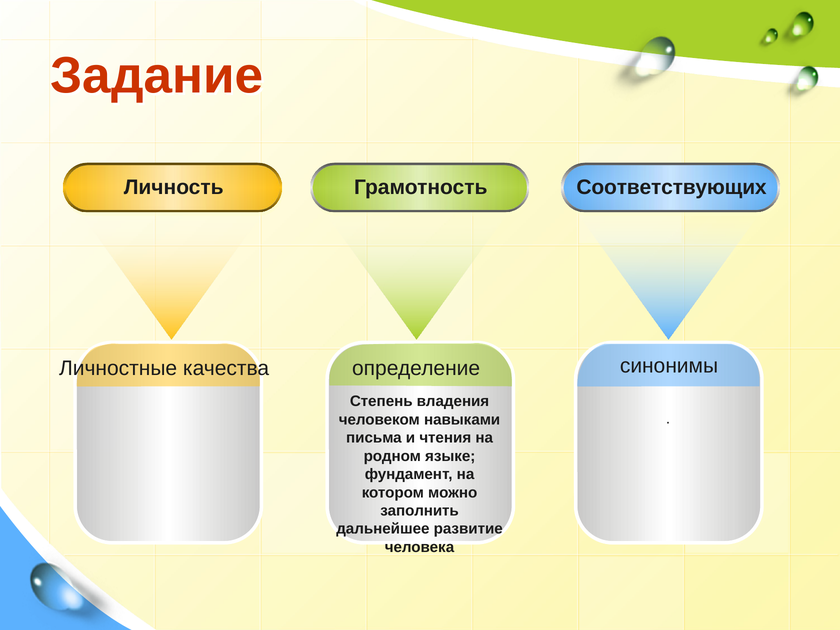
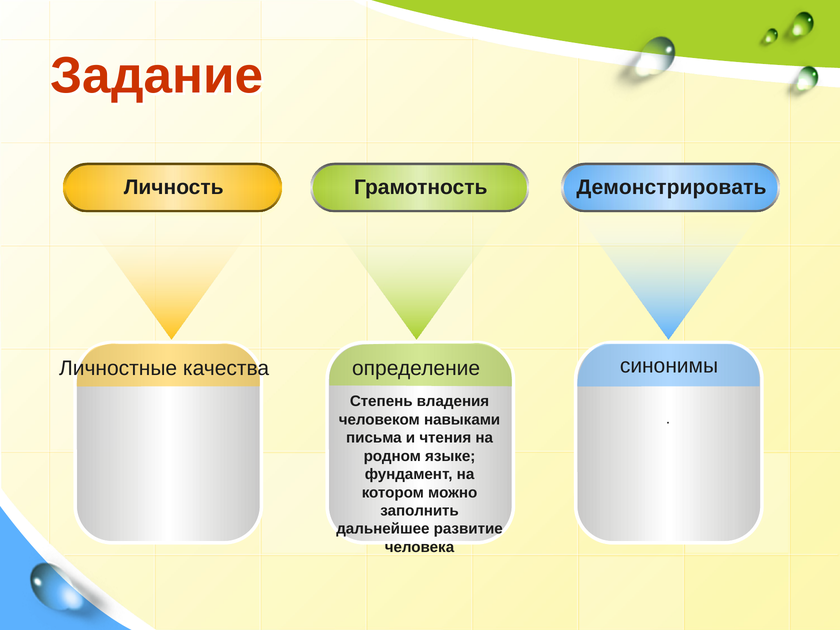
Соответствующих: Соответствующих -> Демонстрировать
